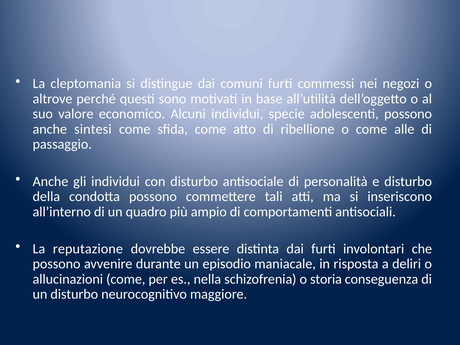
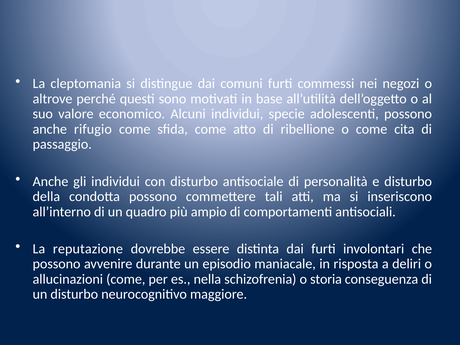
sintesi: sintesi -> rifugio
alle: alle -> cita
